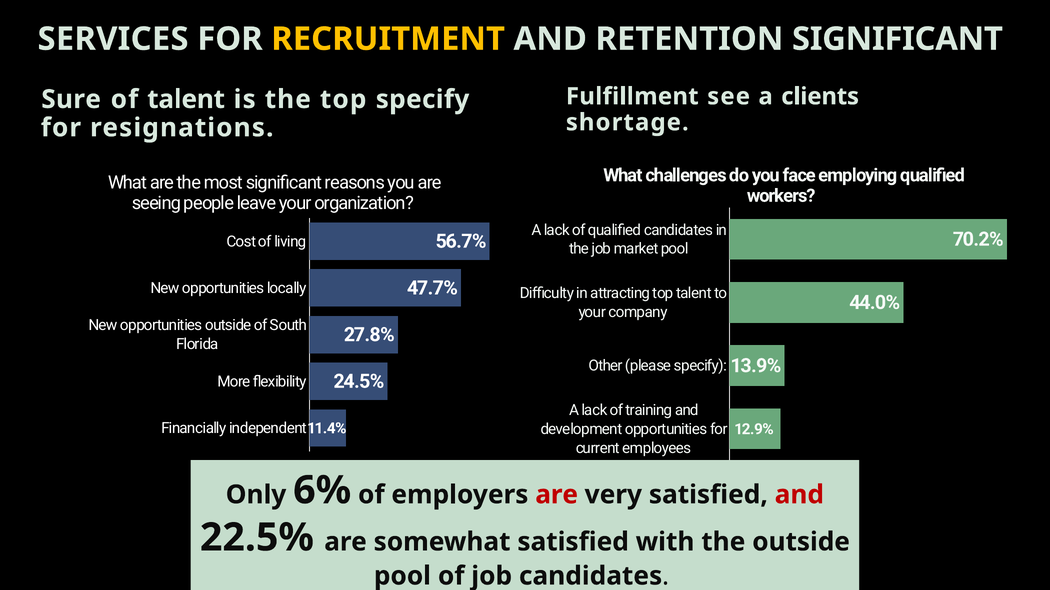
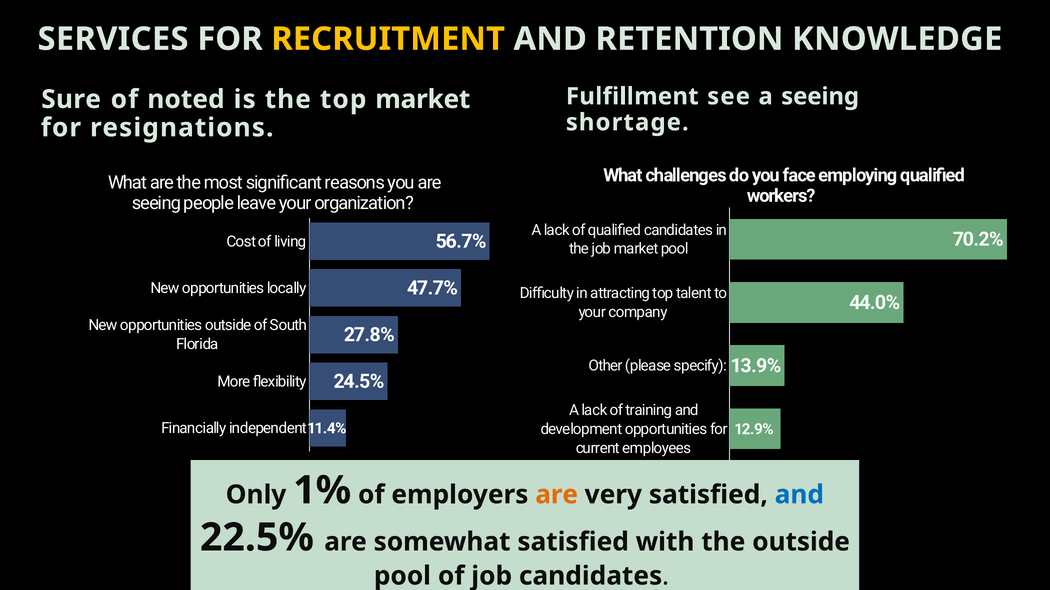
RETENTION SIGNIFICANT: SIGNIFICANT -> KNOWLEDGE
a clients: clients -> seeing
of talent: talent -> noted
top specify: specify -> market
6%: 6% -> 1%
are at (557, 495) colour: red -> orange
and at (799, 495) colour: red -> blue
